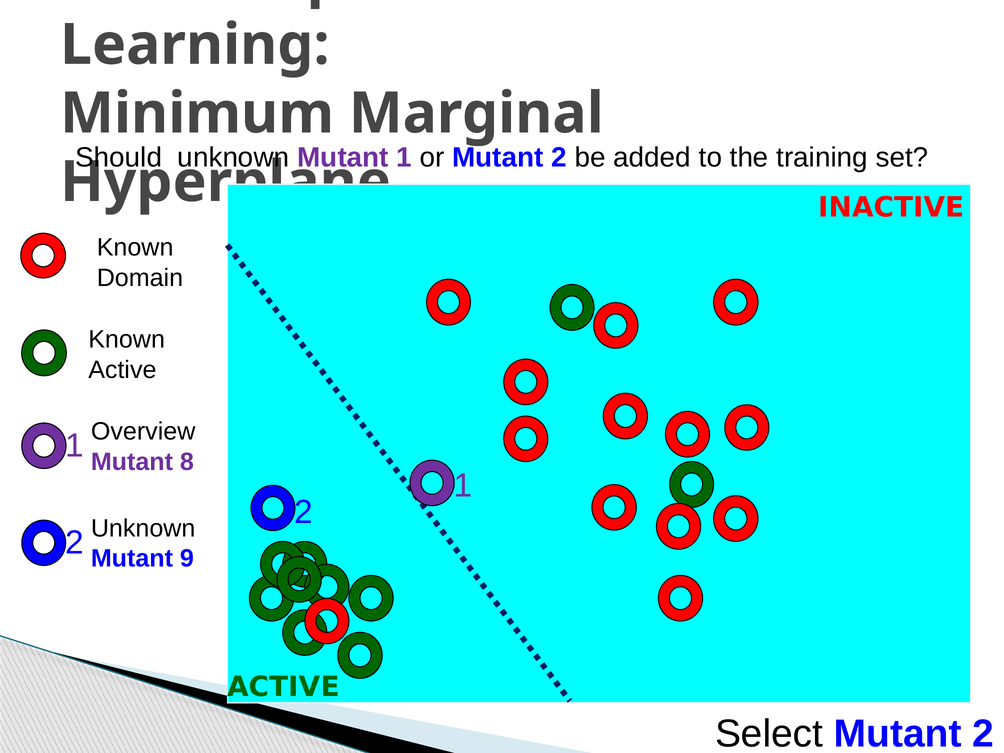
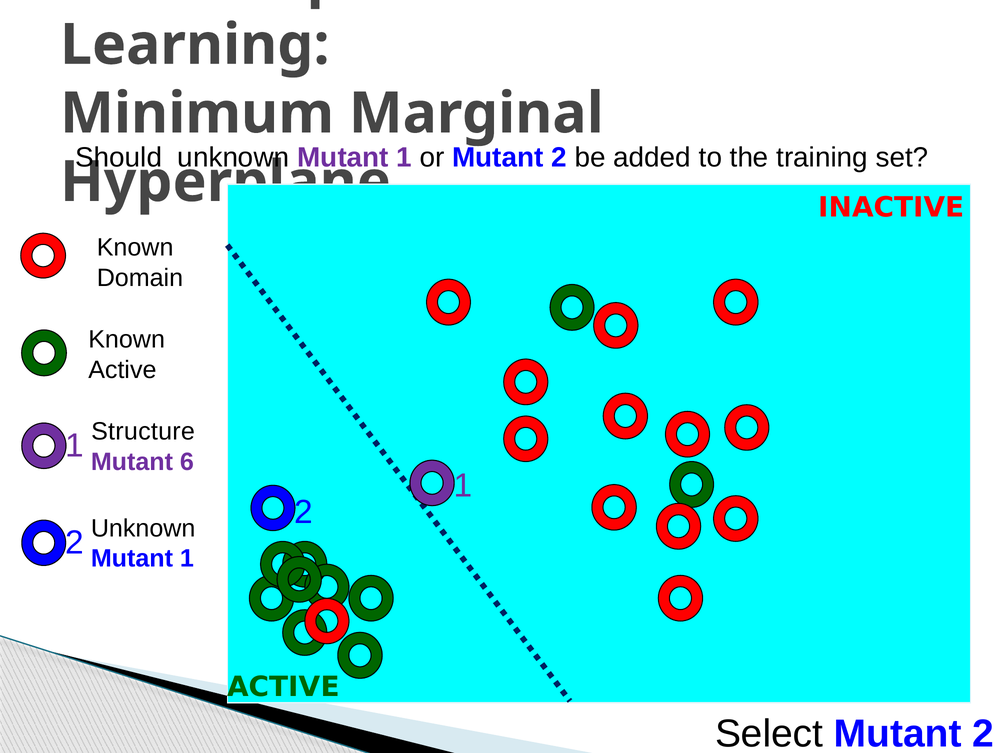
Overview: Overview -> Structure
8: 8 -> 6
9 at (187, 559): 9 -> 1
